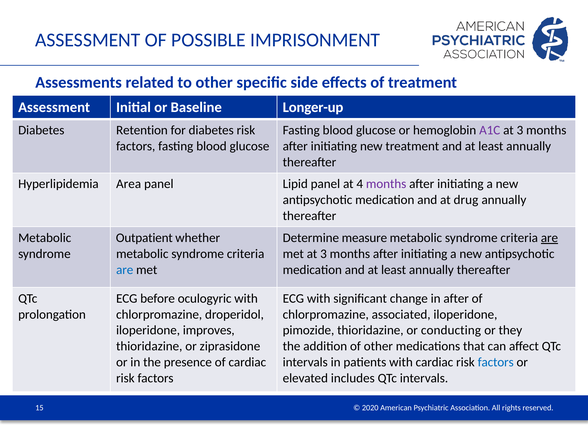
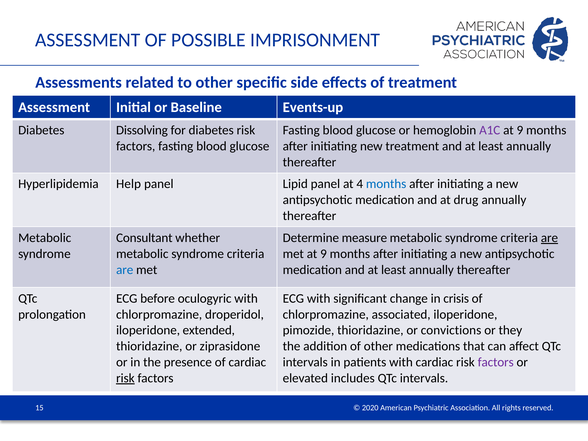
Longer-up: Longer-up -> Events-up
Retention: Retention -> Dissolving
3 at (520, 130): 3 -> 9
Area: Area -> Help
months at (386, 184) colour: purple -> blue
Outpatient: Outpatient -> Consultant
met at 3: 3 -> 9
in after: after -> crisis
improves: improves -> extended
conducting: conducting -> convictions
factors at (496, 362) colour: blue -> purple
risk at (125, 378) underline: none -> present
